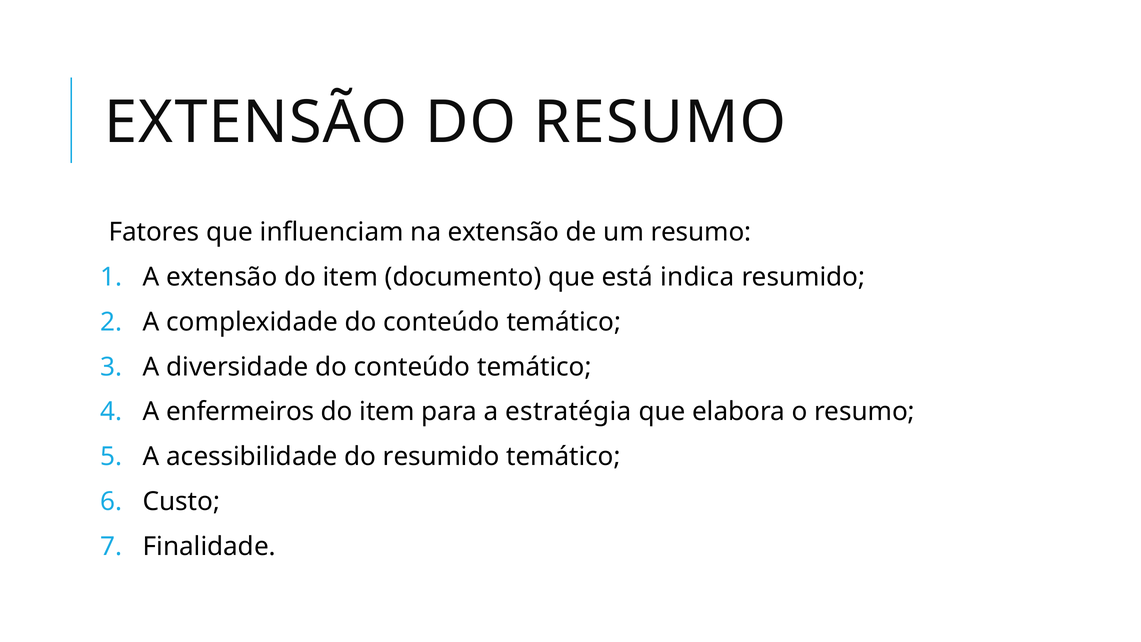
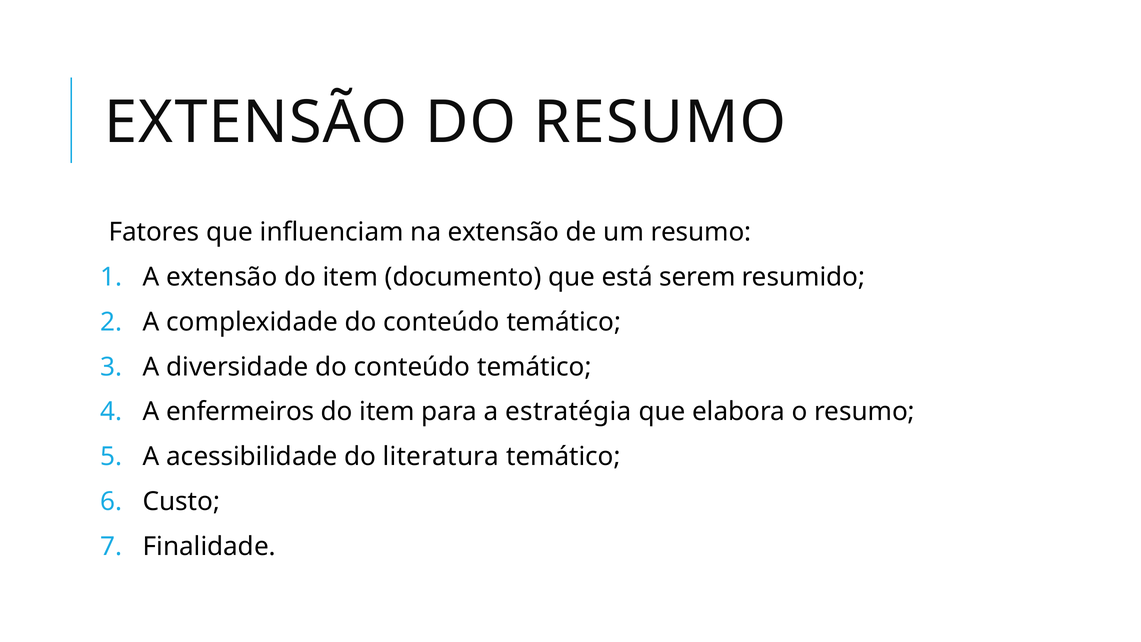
indica: indica -> serem
do resumido: resumido -> literatura
